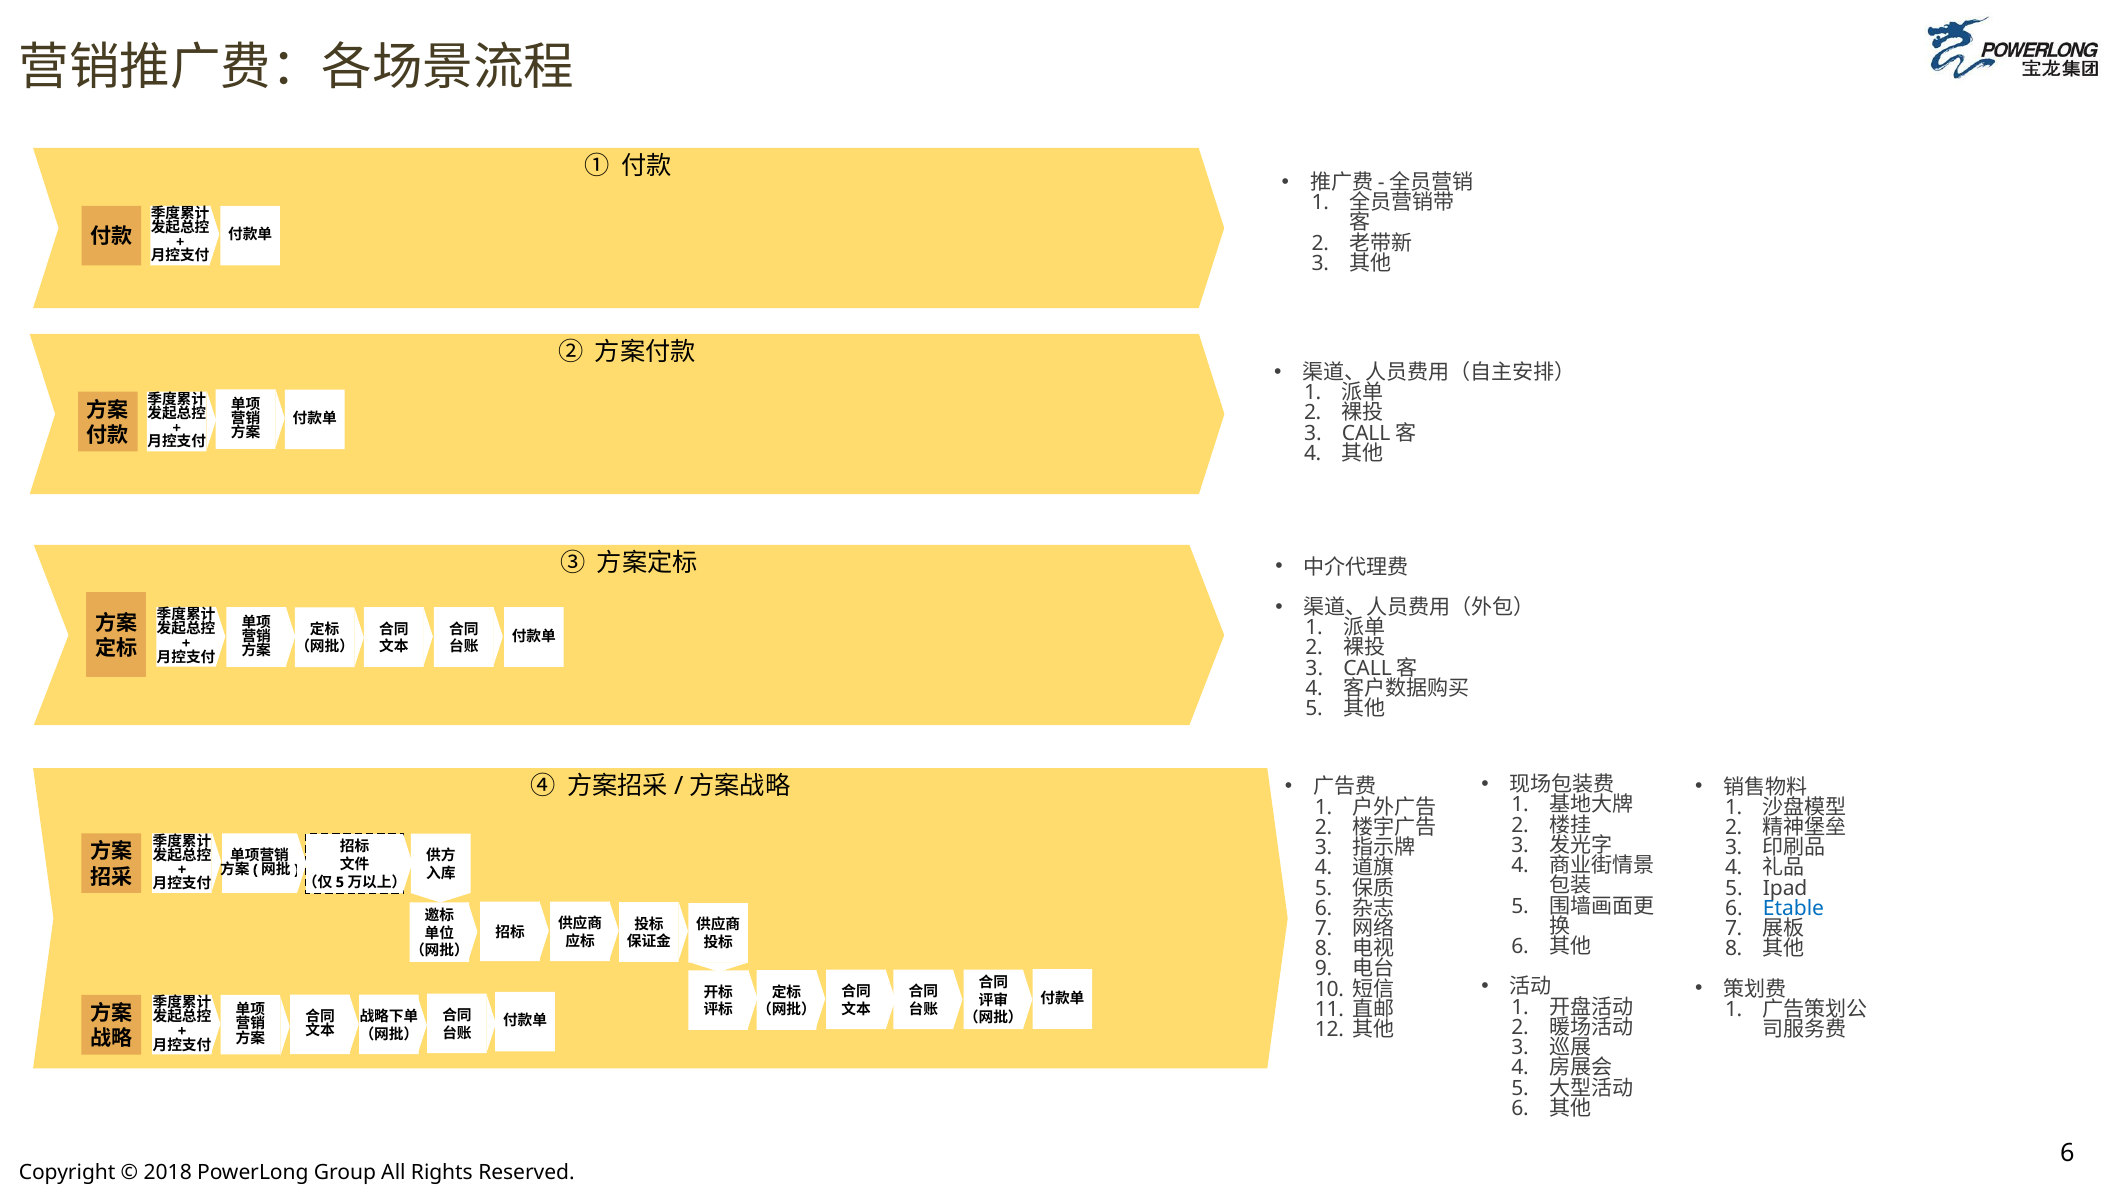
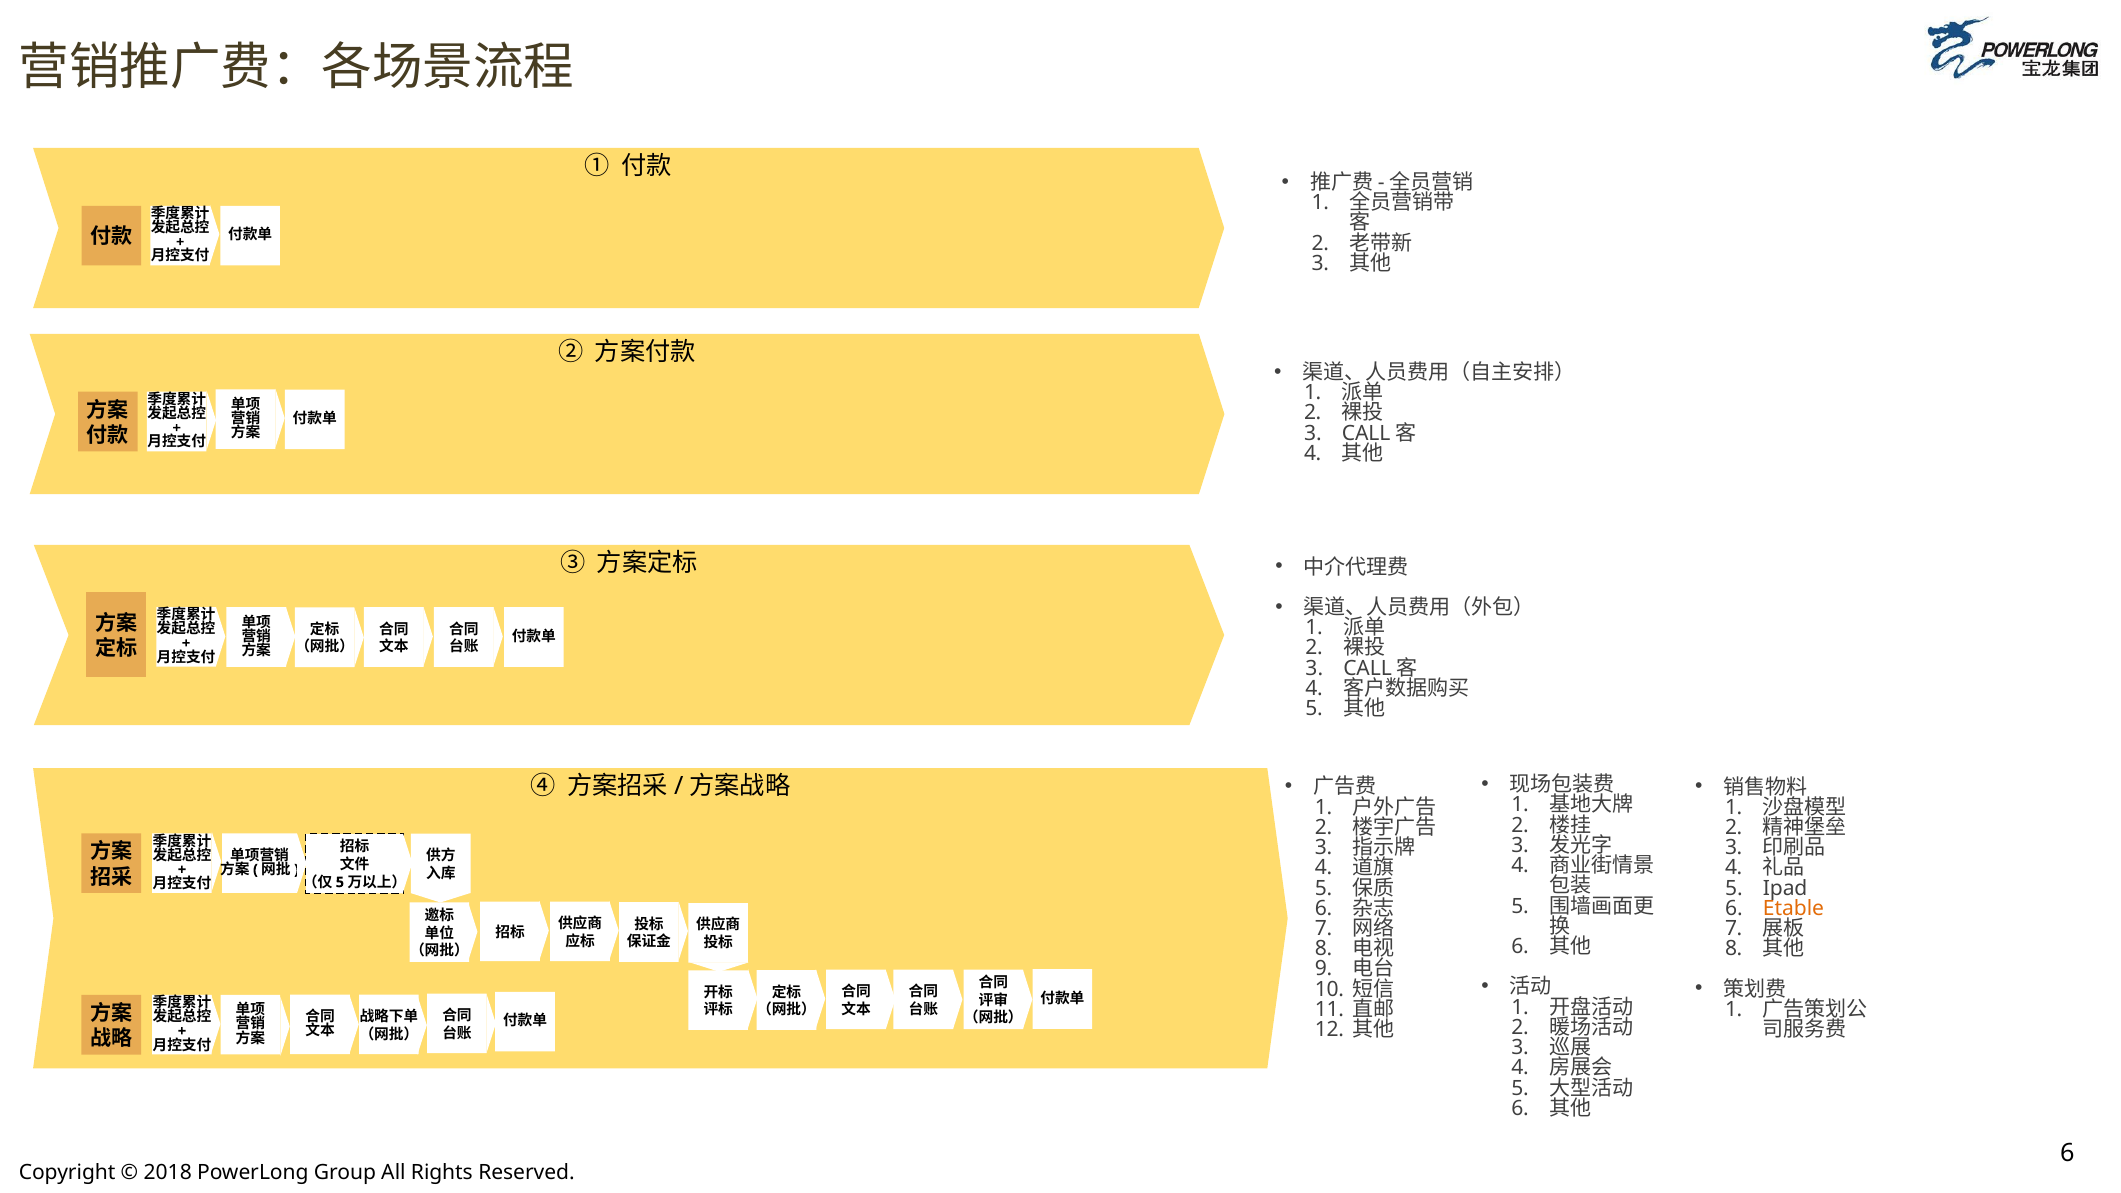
Etable colour: blue -> orange
